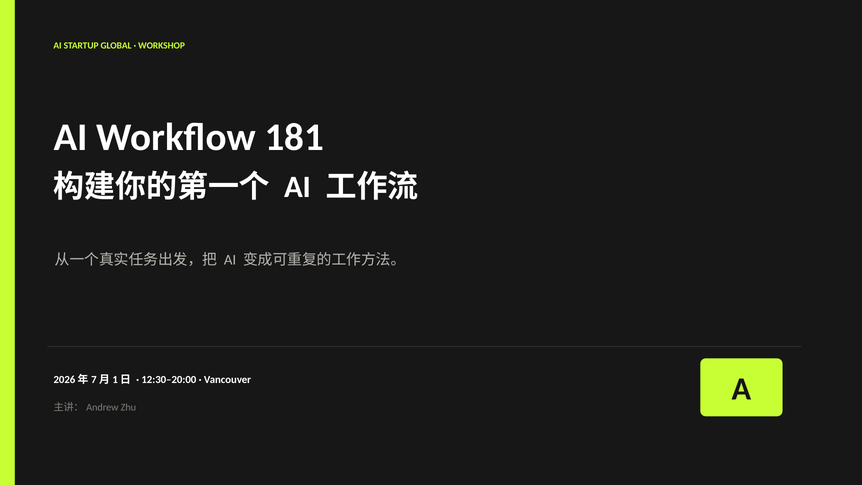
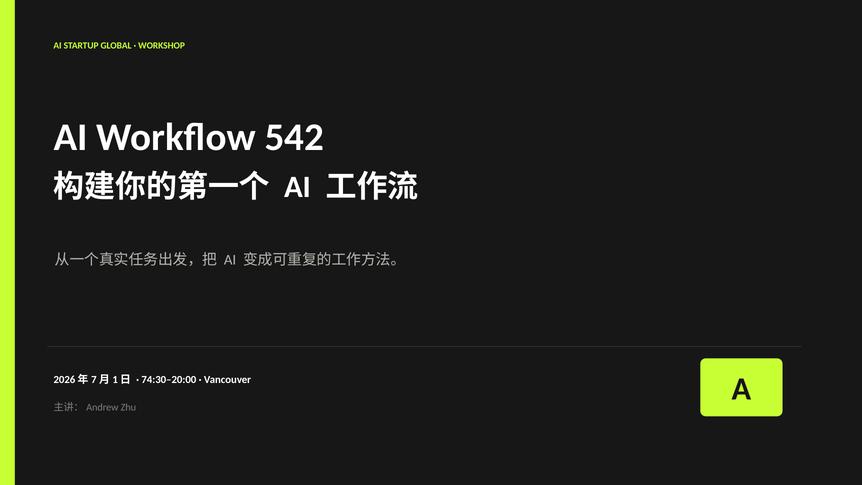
181: 181 -> 542
12:30–20:00: 12:30–20:00 -> 74:30–20:00
